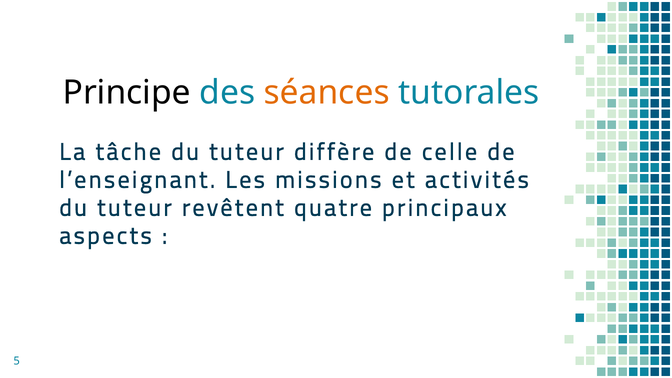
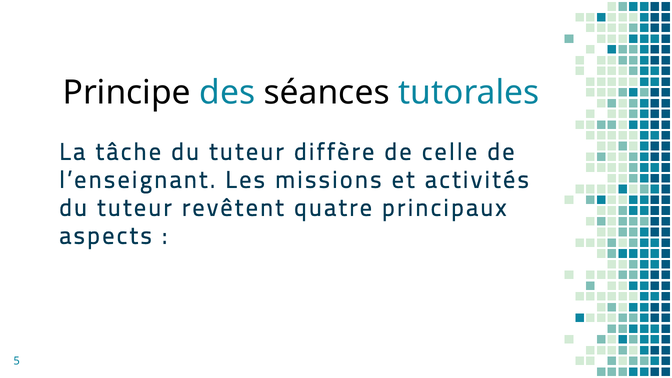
séances colour: orange -> black
